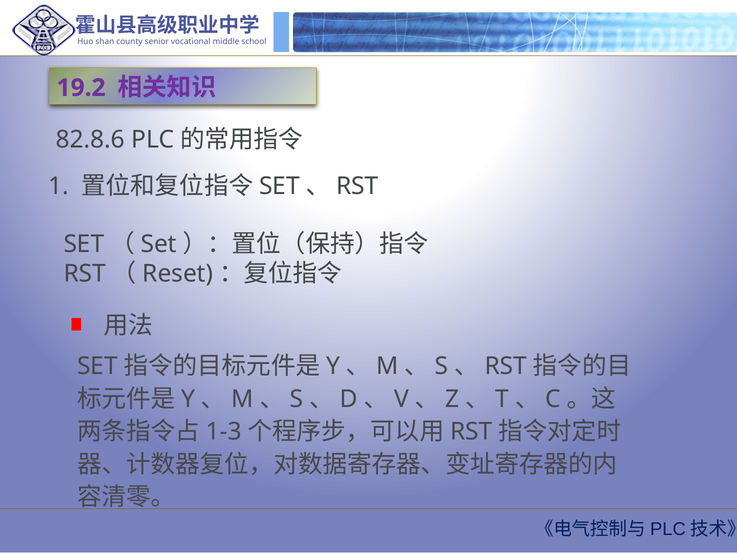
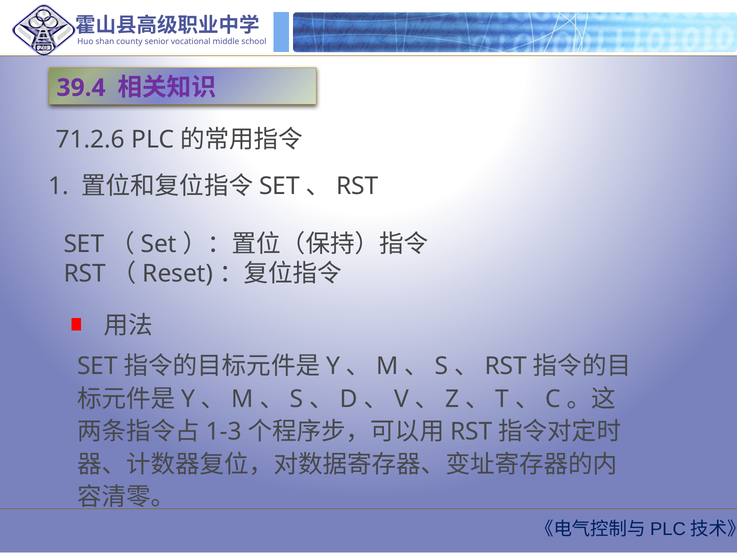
19.2: 19.2 -> 39.4
82.8.6: 82.8.6 -> 71.2.6
